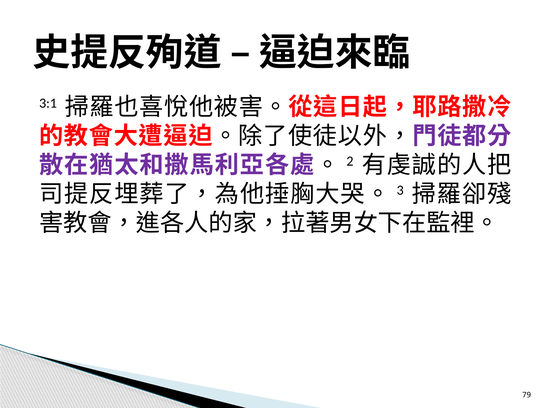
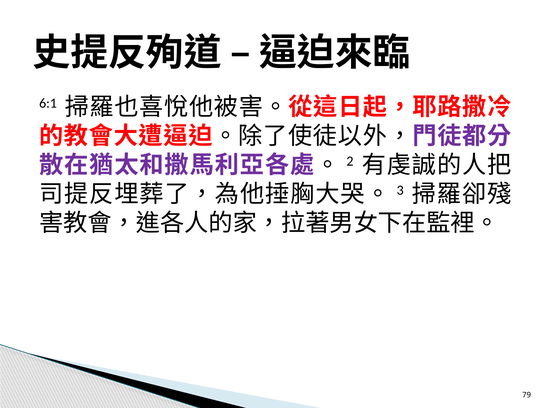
3:1: 3:1 -> 6:1
